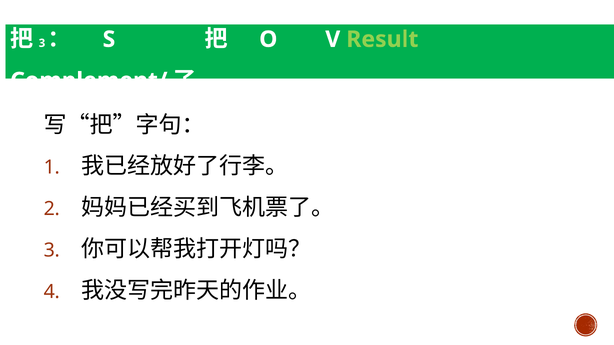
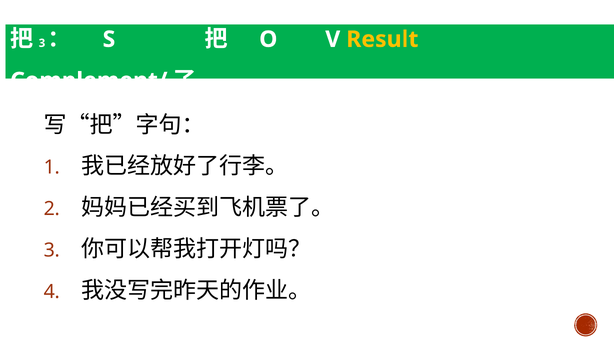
Result colour: light green -> yellow
